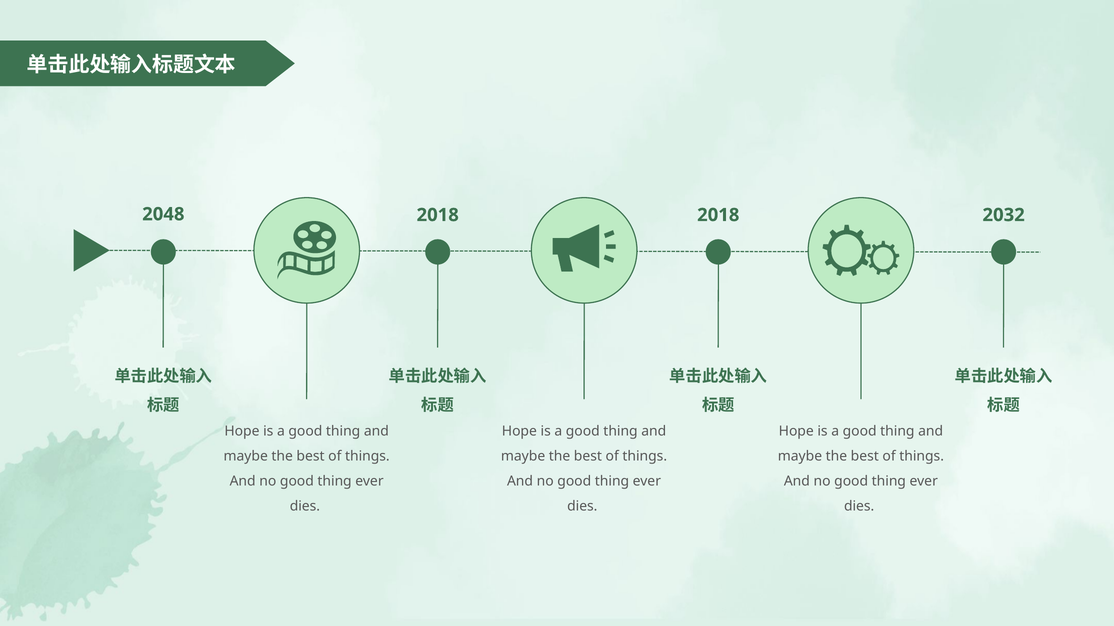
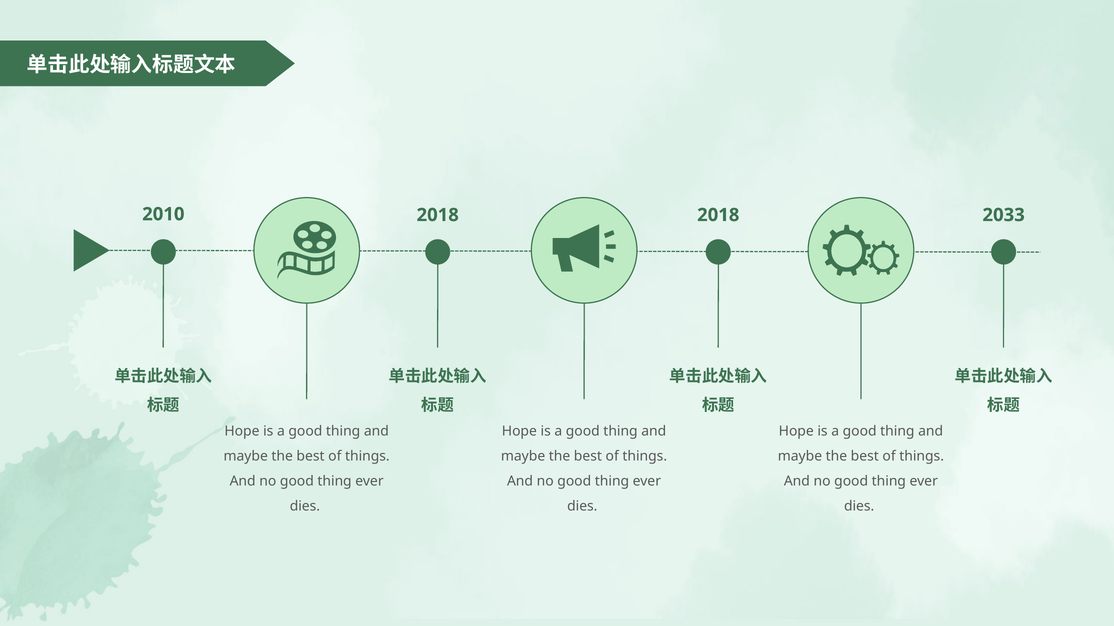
2048: 2048 -> 2010
2032: 2032 -> 2033
